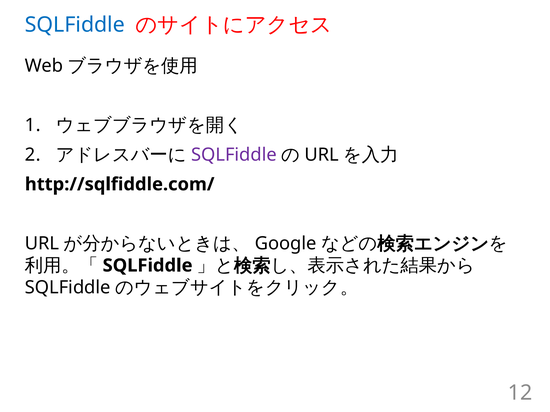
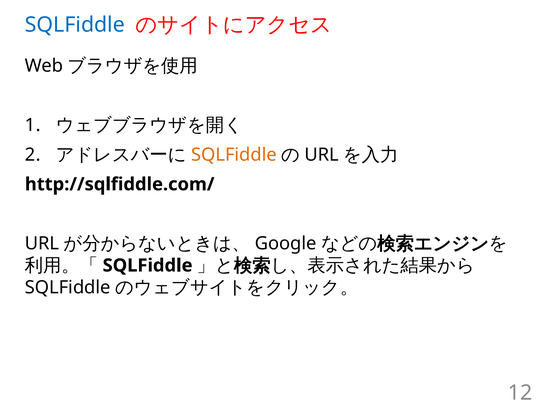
SQLFiddle at (234, 155) colour: purple -> orange
